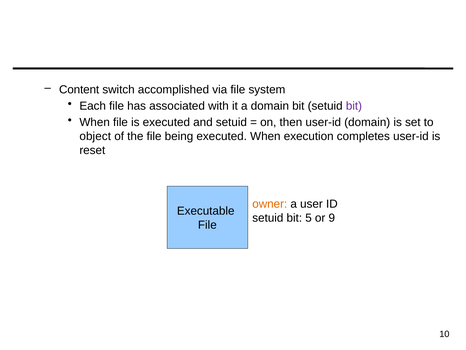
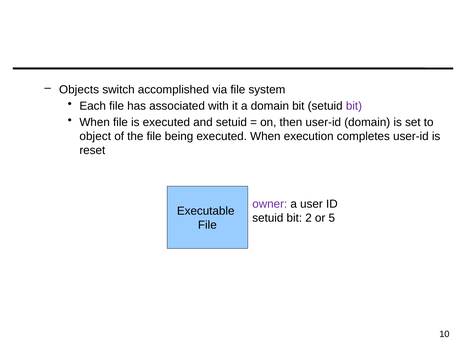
Content: Content -> Objects
owner colour: orange -> purple
5: 5 -> 2
9: 9 -> 5
